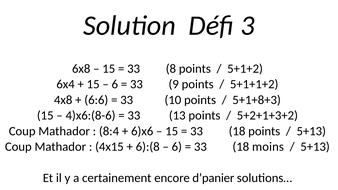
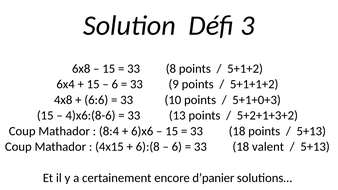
5+1+8+3: 5+1+8+3 -> 5+1+0+3
moins: moins -> valent
